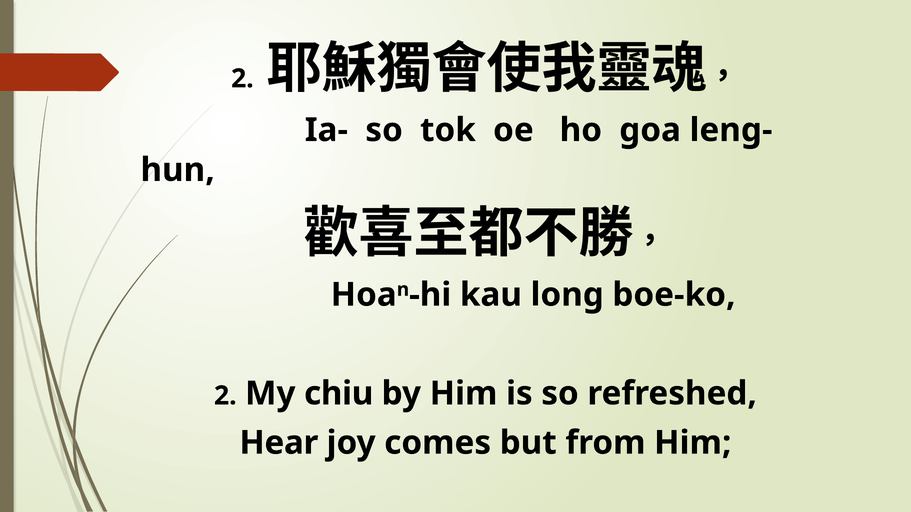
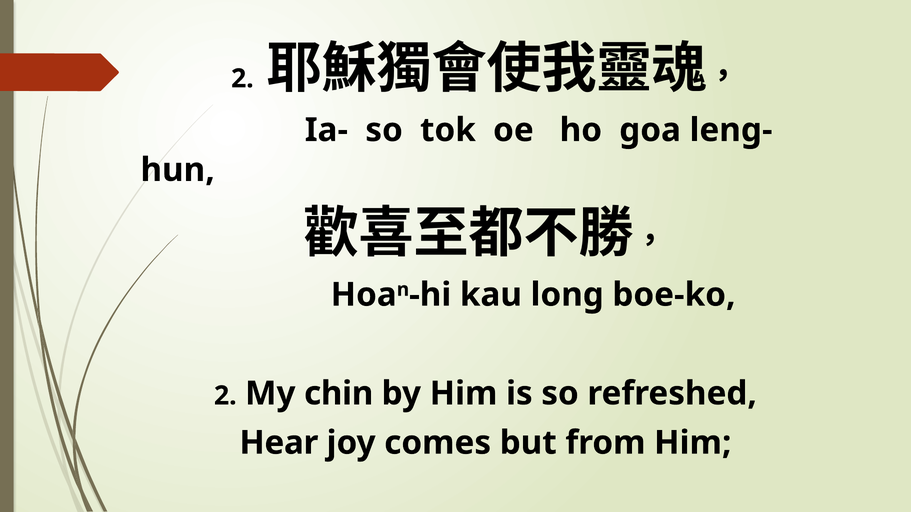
chiu: chiu -> chin
